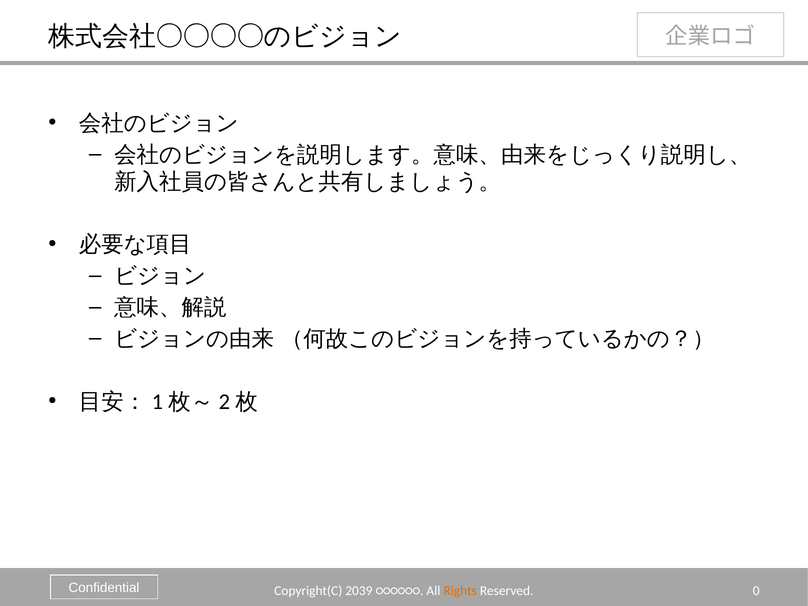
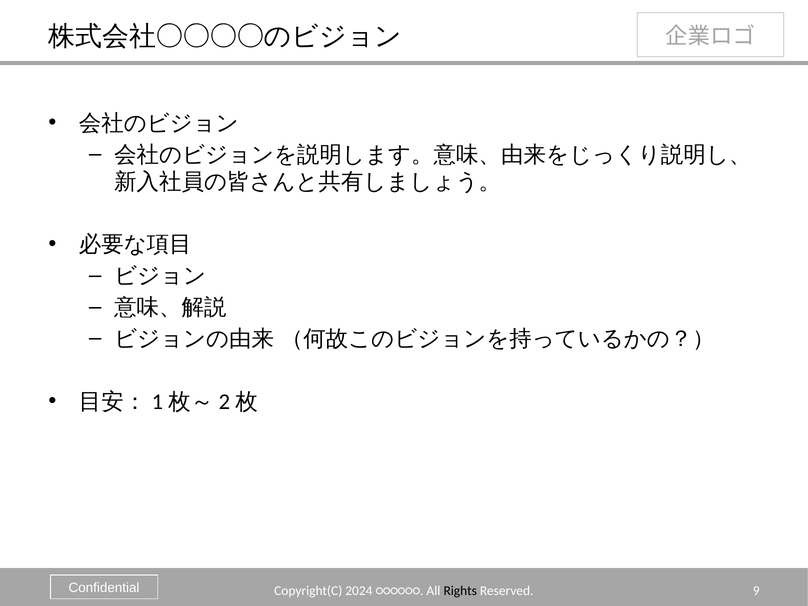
2039: 2039 -> 2024
Rights colour: orange -> black
0: 0 -> 9
